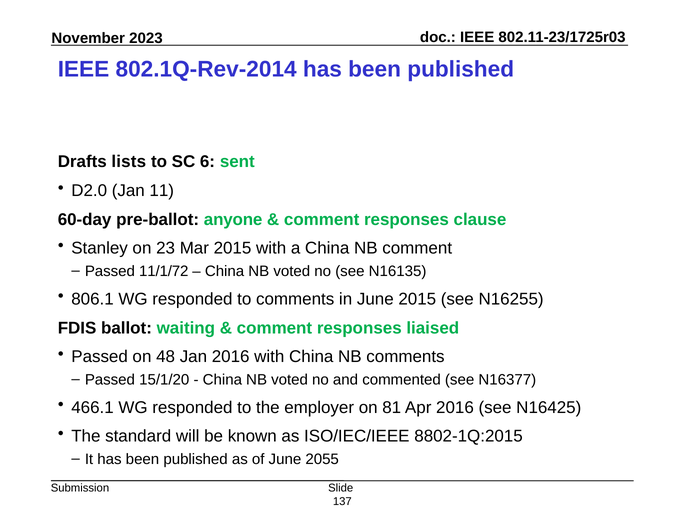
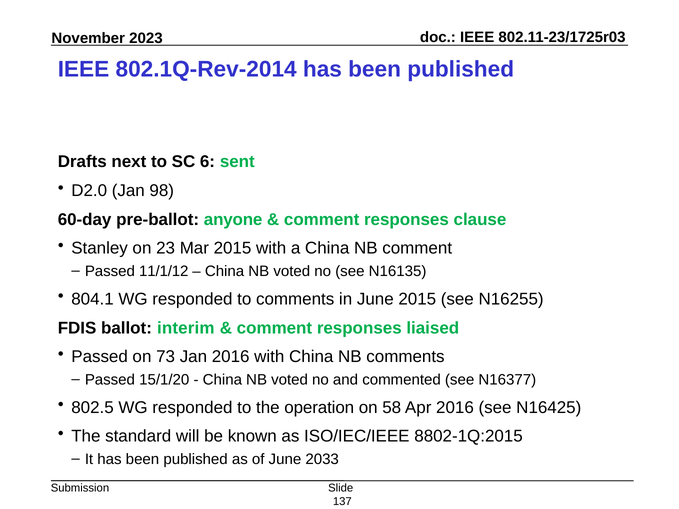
lists: lists -> next
11: 11 -> 98
11/1/72: 11/1/72 -> 11/1/12
806.1: 806.1 -> 804.1
waiting: waiting -> interim
48: 48 -> 73
466.1: 466.1 -> 802.5
employer: employer -> operation
81: 81 -> 58
2055: 2055 -> 2033
